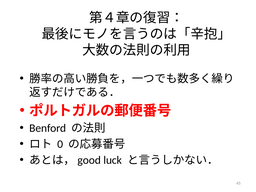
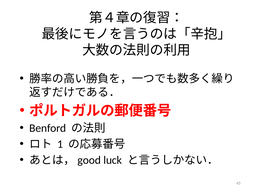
0: 0 -> 1
